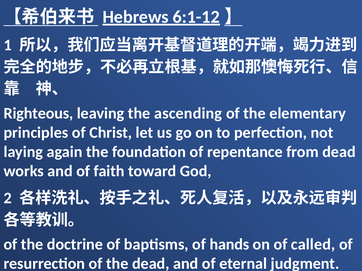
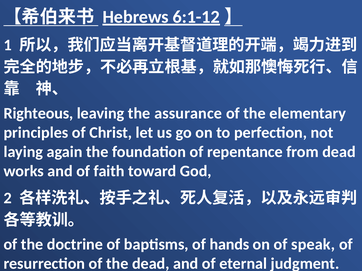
ascending: ascending -> assurance
called: called -> speak
